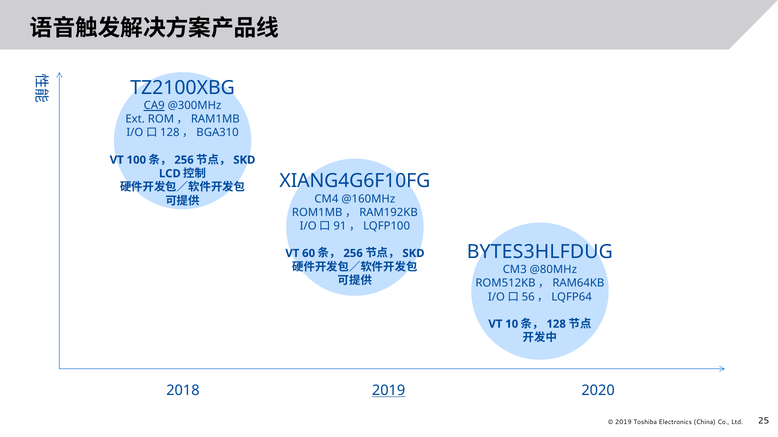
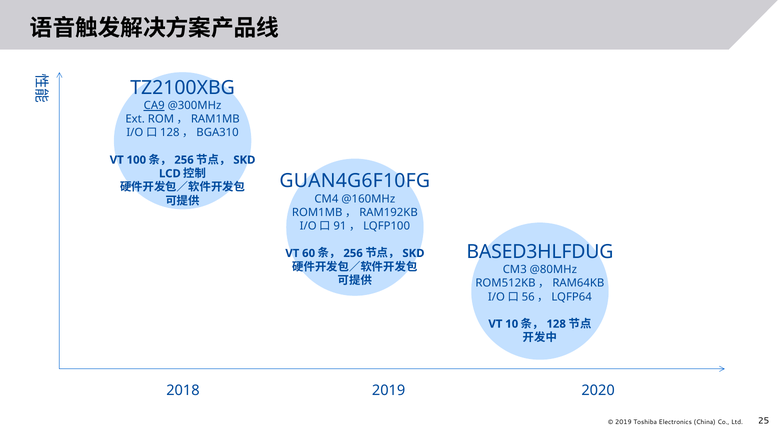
XIANG4G6F10FG: XIANG4G6F10FG -> GUAN4G6F10FG
BYTES3HLFDUG: BYTES3HLFDUG -> BASED3HLFDUG
2019 at (389, 391) underline: present -> none
